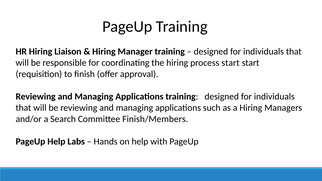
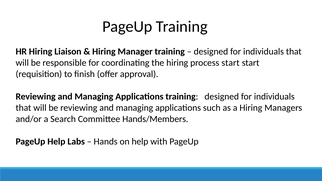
Finish/Members: Finish/Members -> Hands/Members
